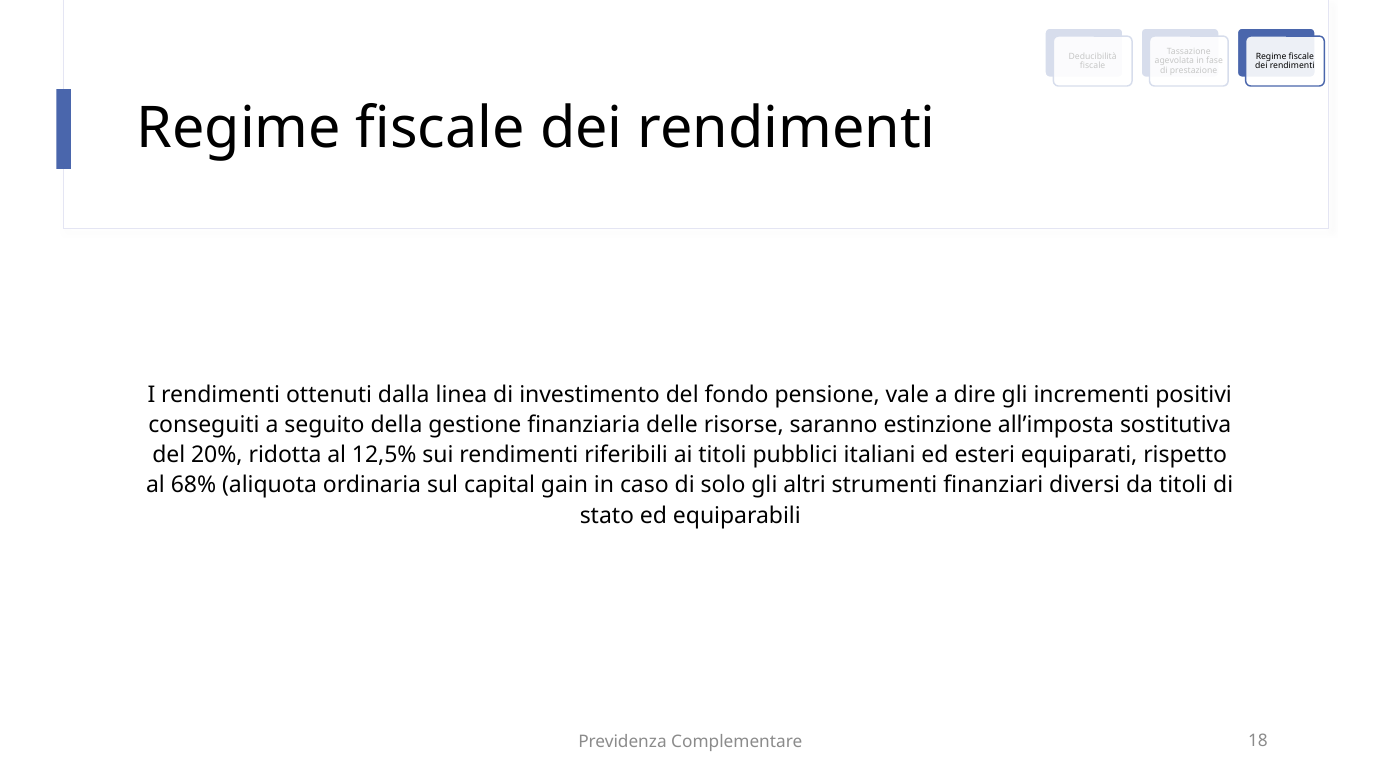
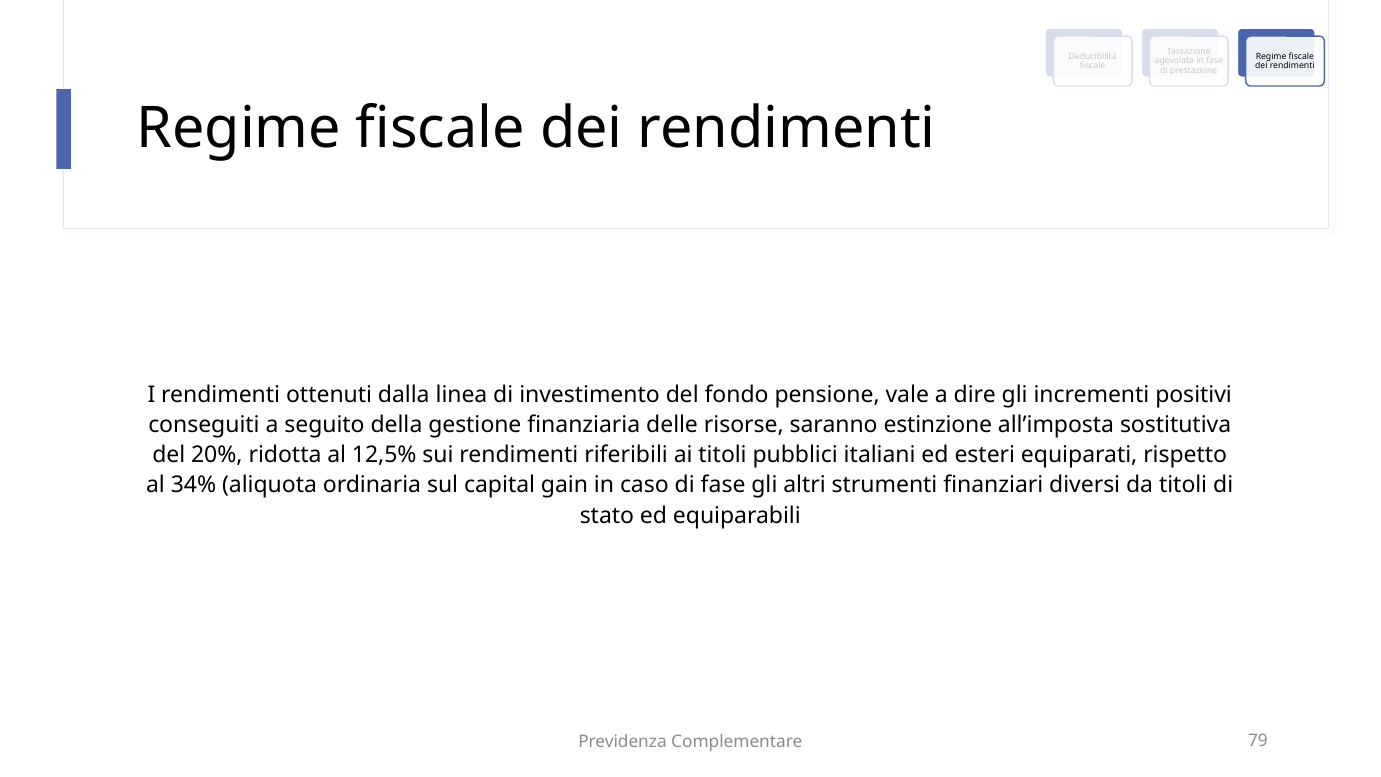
68%: 68% -> 34%
di solo: solo -> fase
18: 18 -> 79
